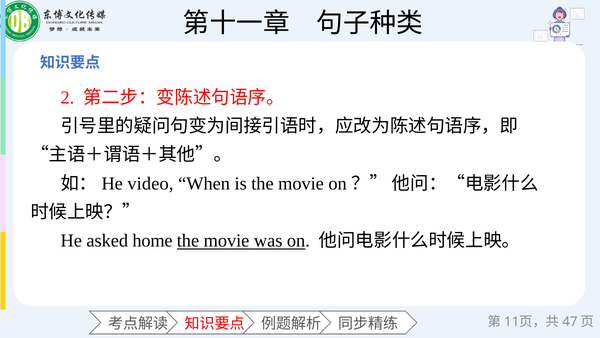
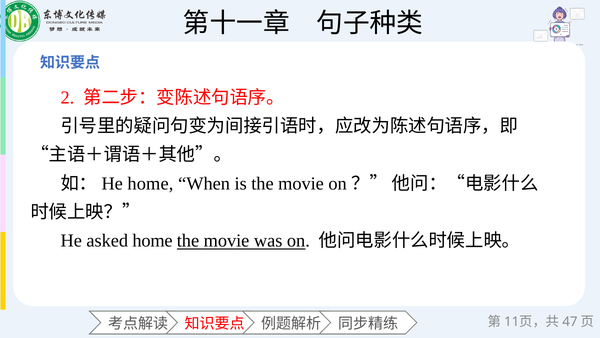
video at (150, 183): video -> home
